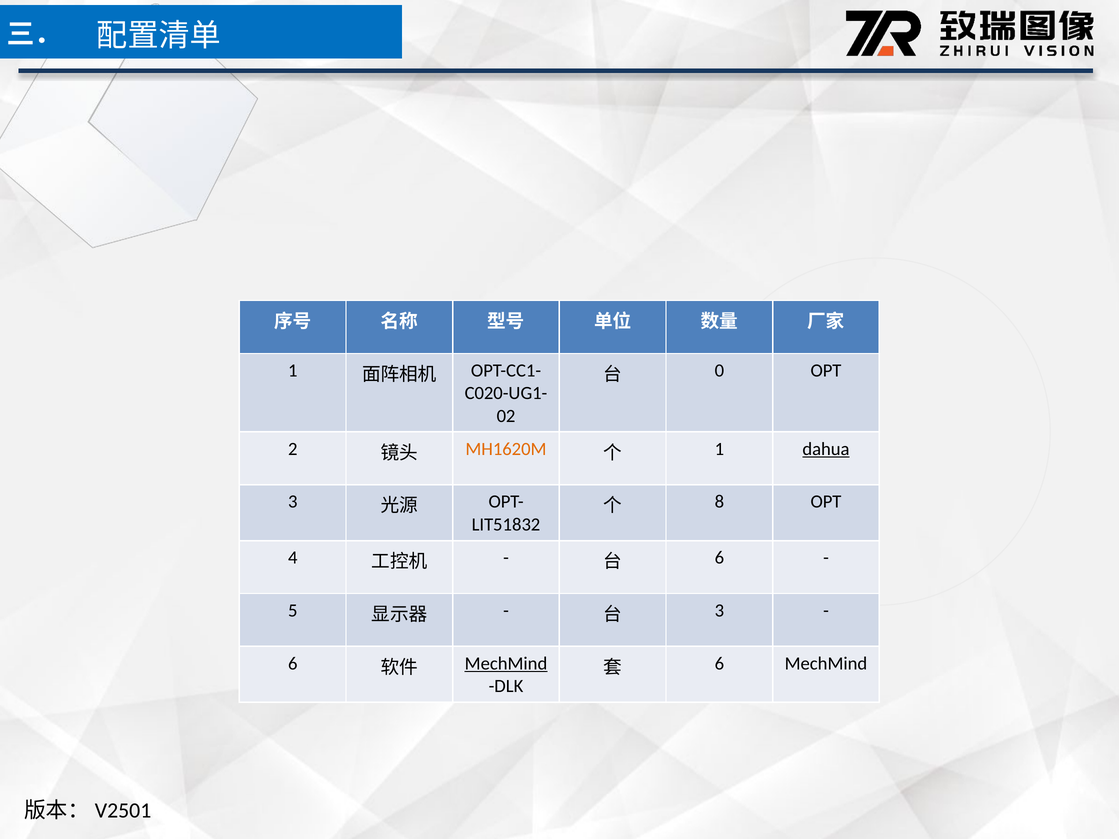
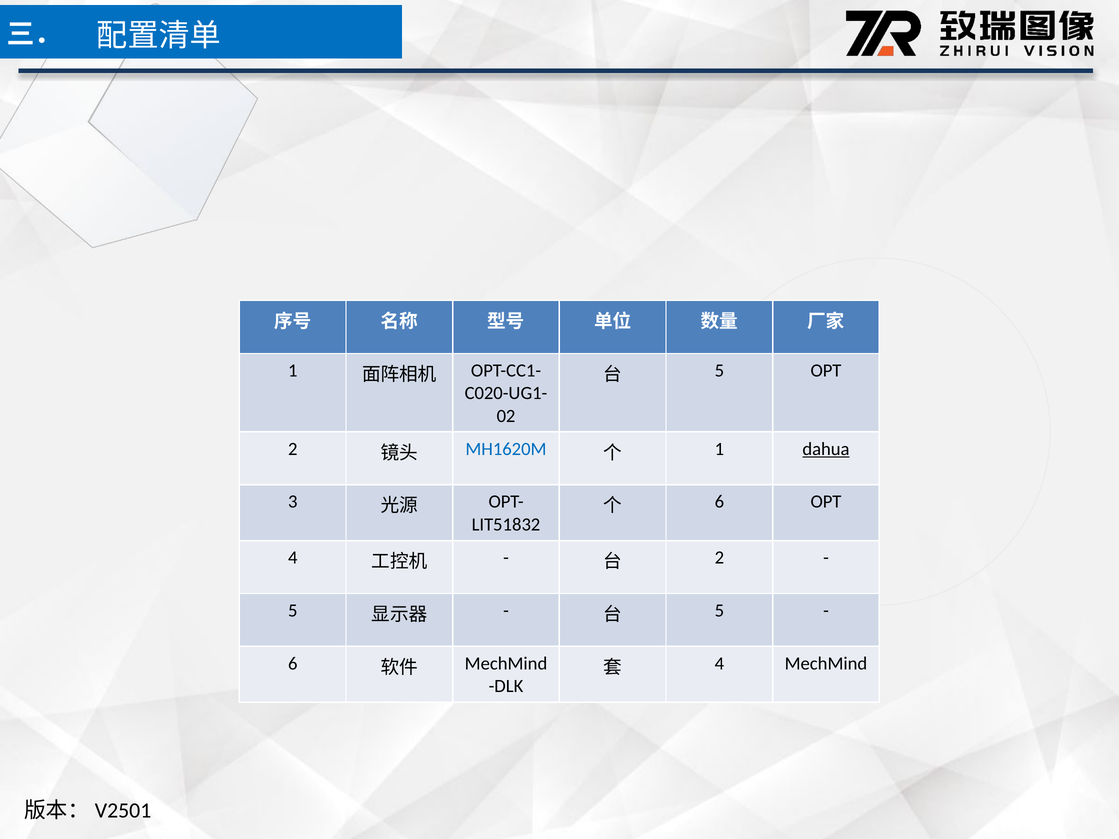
0 at (719, 371): 0 -> 5
MH1620M colour: orange -> blue
8 at (719, 502): 8 -> 6
6 at (719, 558): 6 -> 2
3 at (719, 611): 3 -> 5
MechMind at (506, 664) underline: present -> none
6 at (719, 664): 6 -> 4
